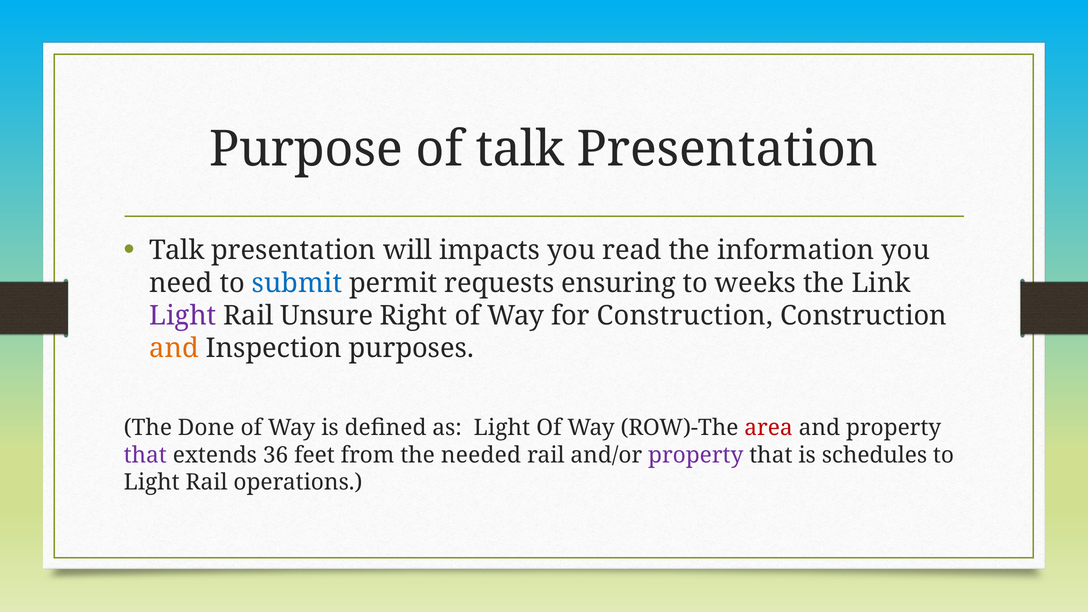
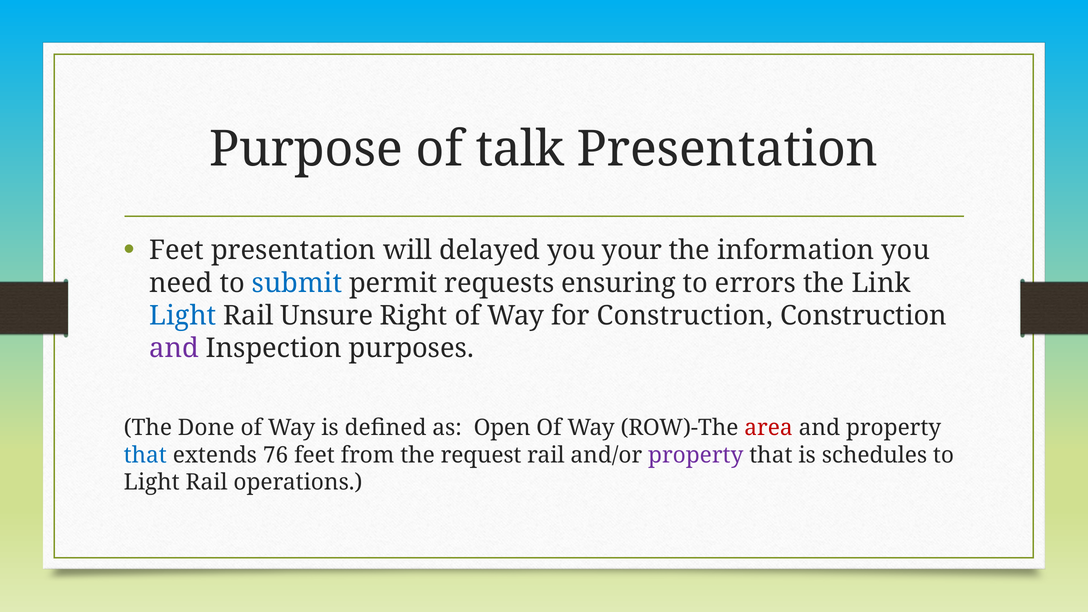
Talk at (177, 250): Talk -> Feet
impacts: impacts -> delayed
read: read -> your
weeks: weeks -> errors
Light at (183, 316) colour: purple -> blue
and at (174, 348) colour: orange -> purple
as Light: Light -> Open
that at (145, 455) colour: purple -> blue
36: 36 -> 76
needed: needed -> request
